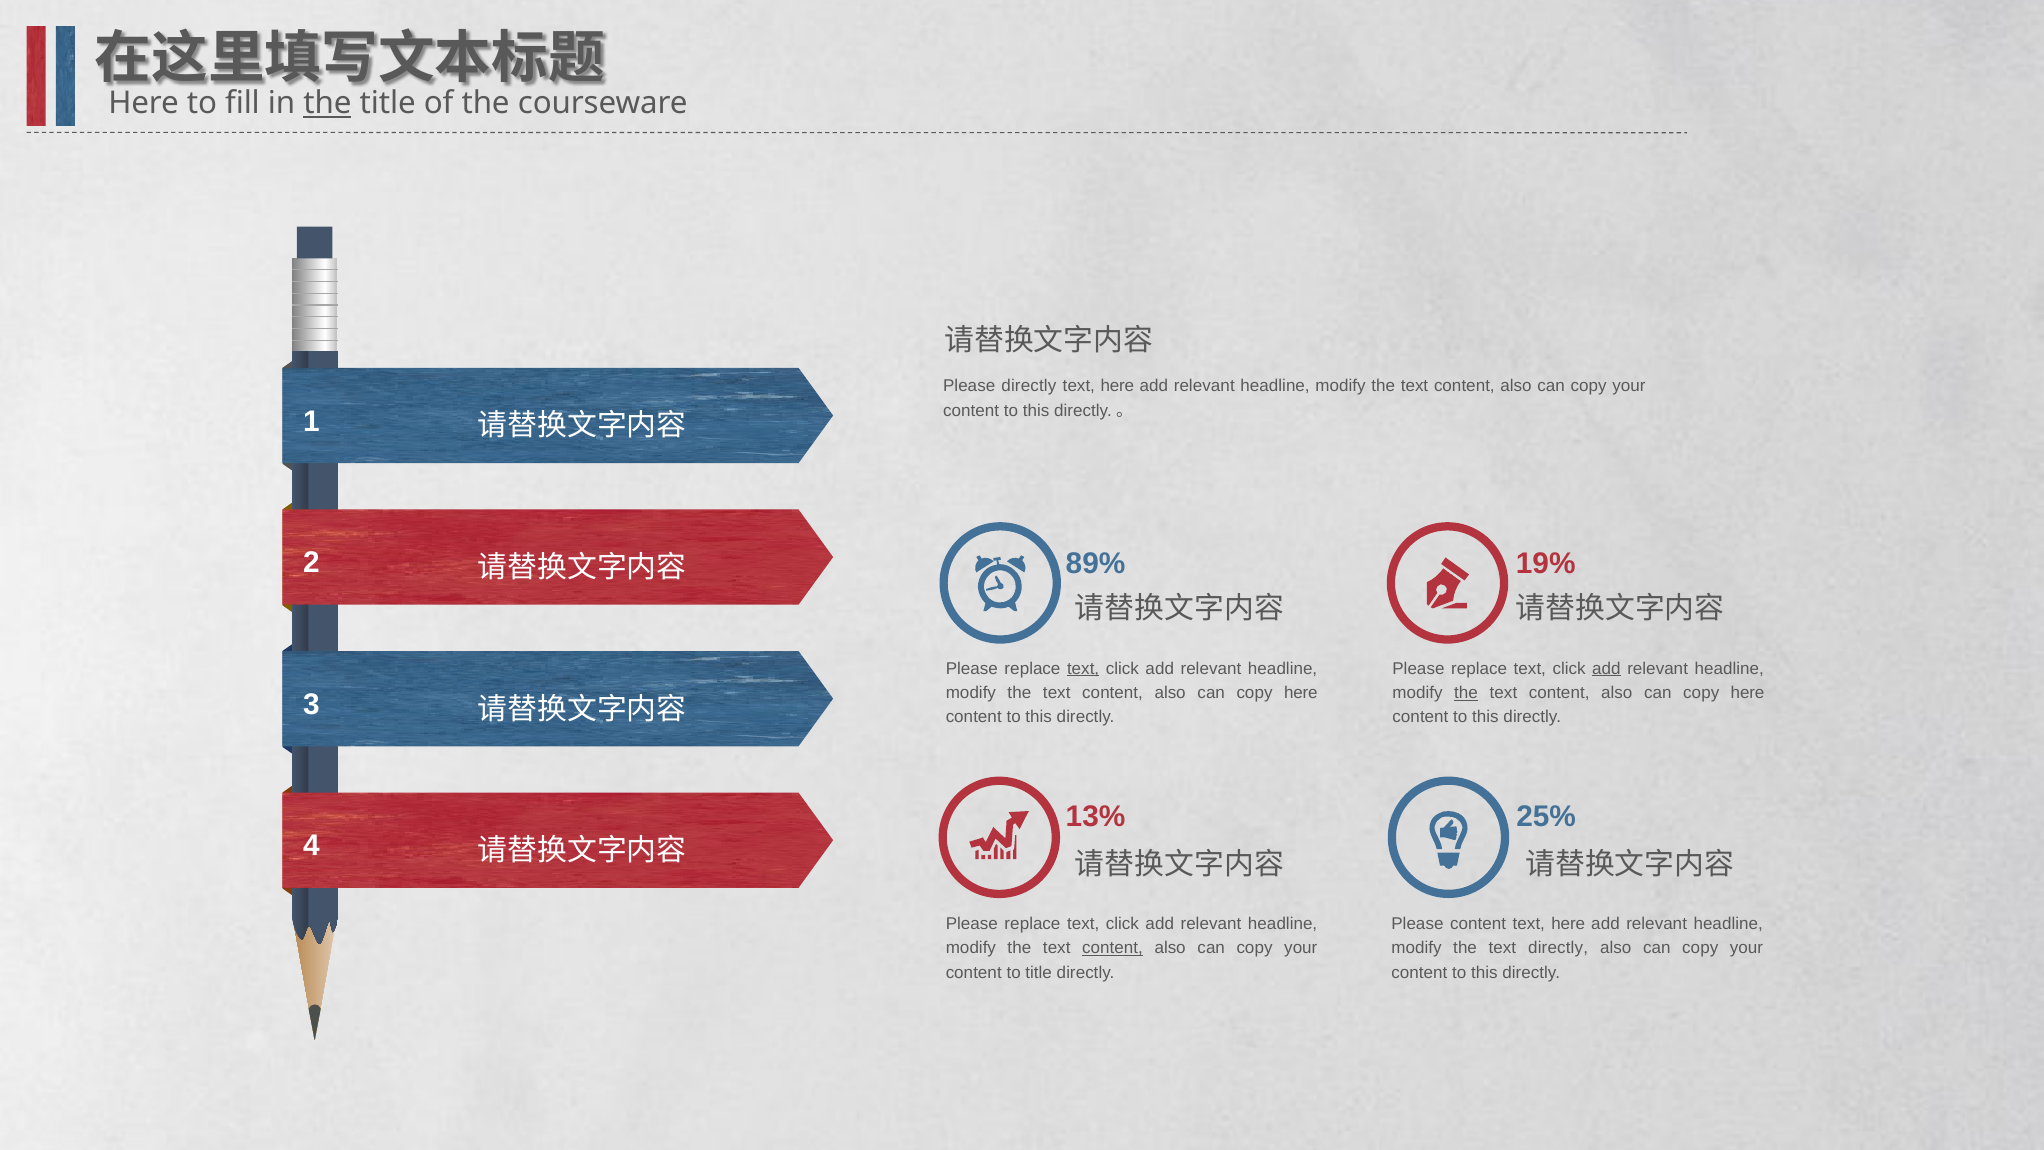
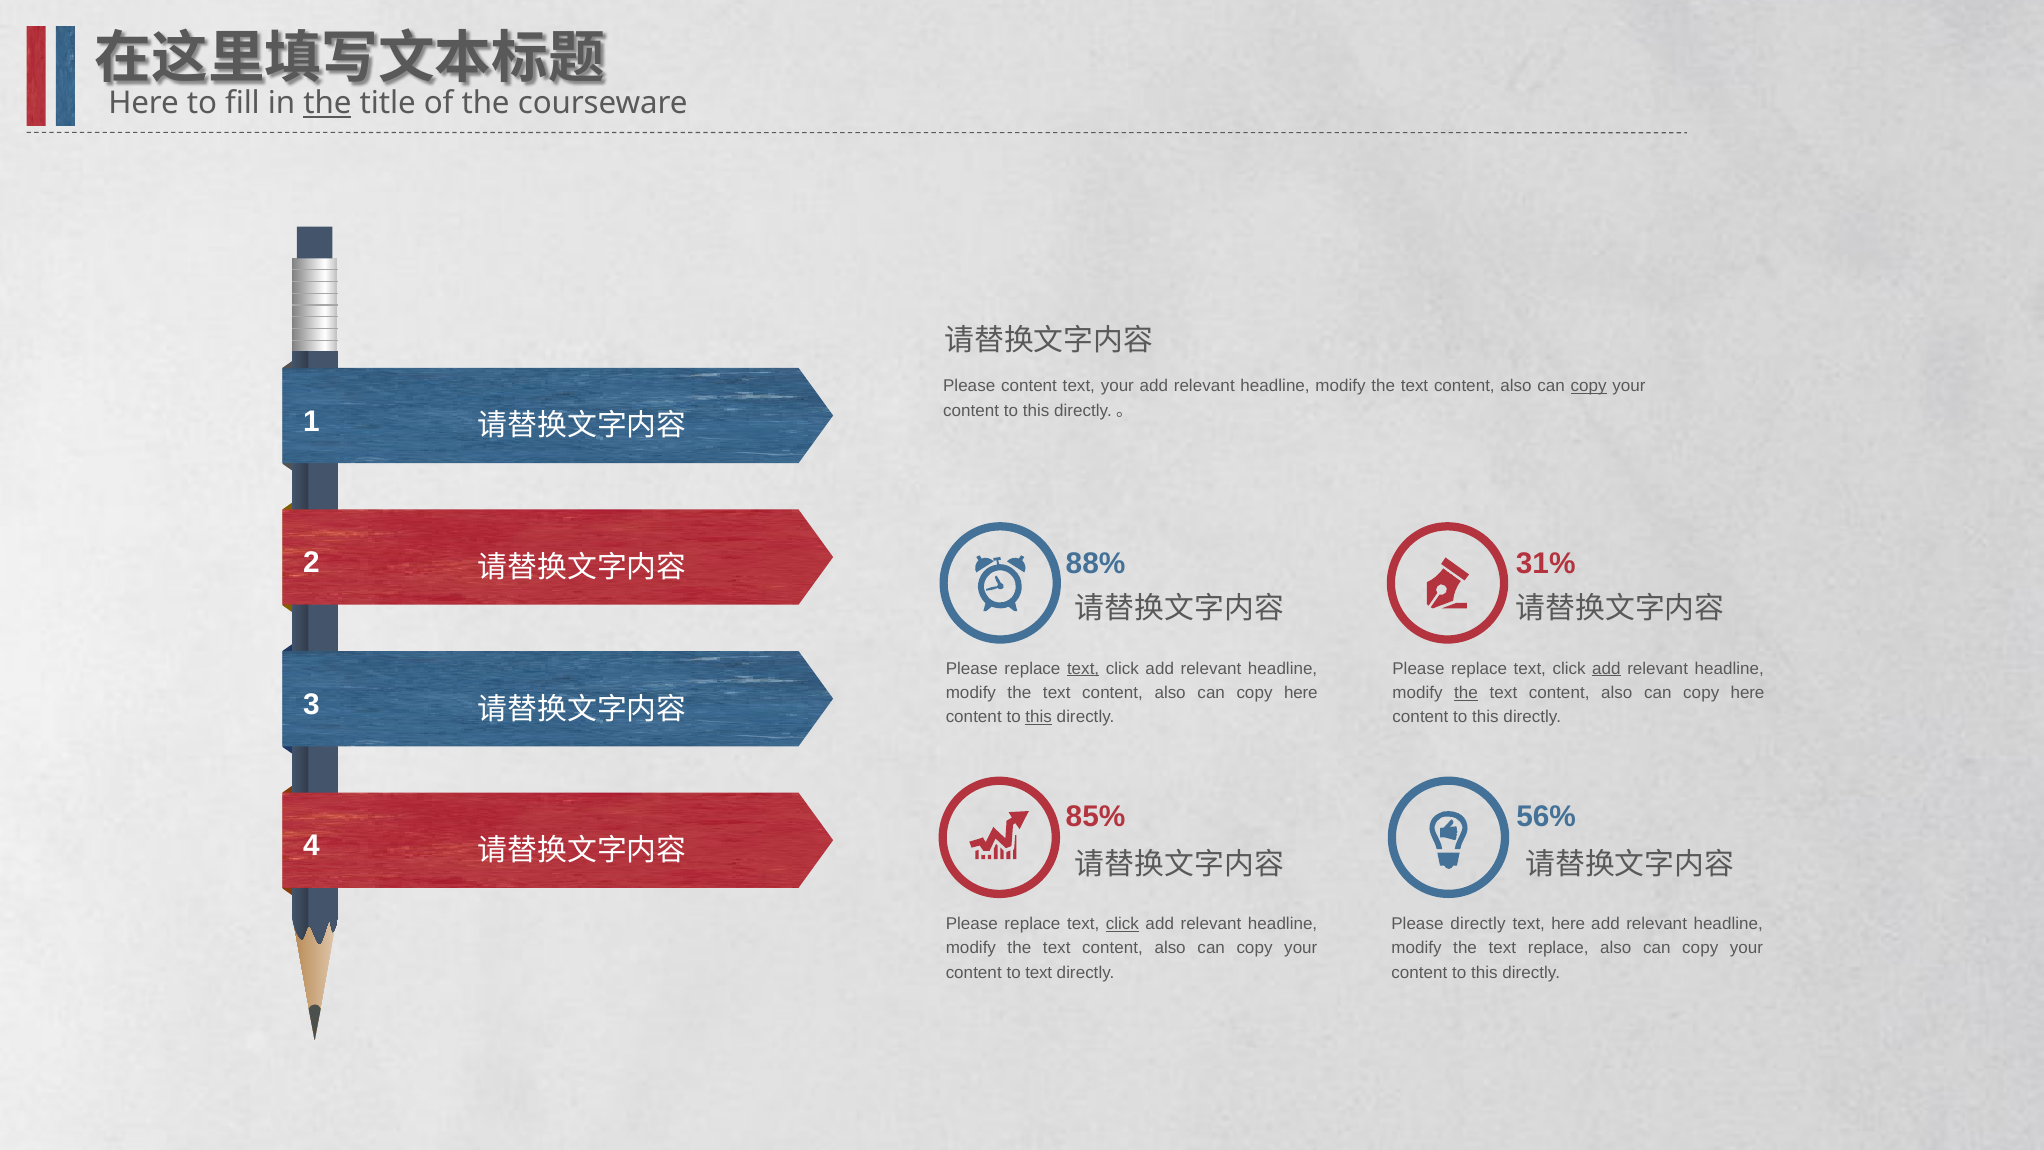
Please directly: directly -> content
here at (1117, 386): here -> your
copy at (1589, 386) underline: none -> present
89%: 89% -> 88%
19%: 19% -> 31%
this at (1039, 717) underline: none -> present
13%: 13% -> 85%
25%: 25% -> 56%
click at (1122, 924) underline: none -> present
Please content: content -> directly
content at (1113, 948) underline: present -> none
text directly: directly -> replace
to title: title -> text
